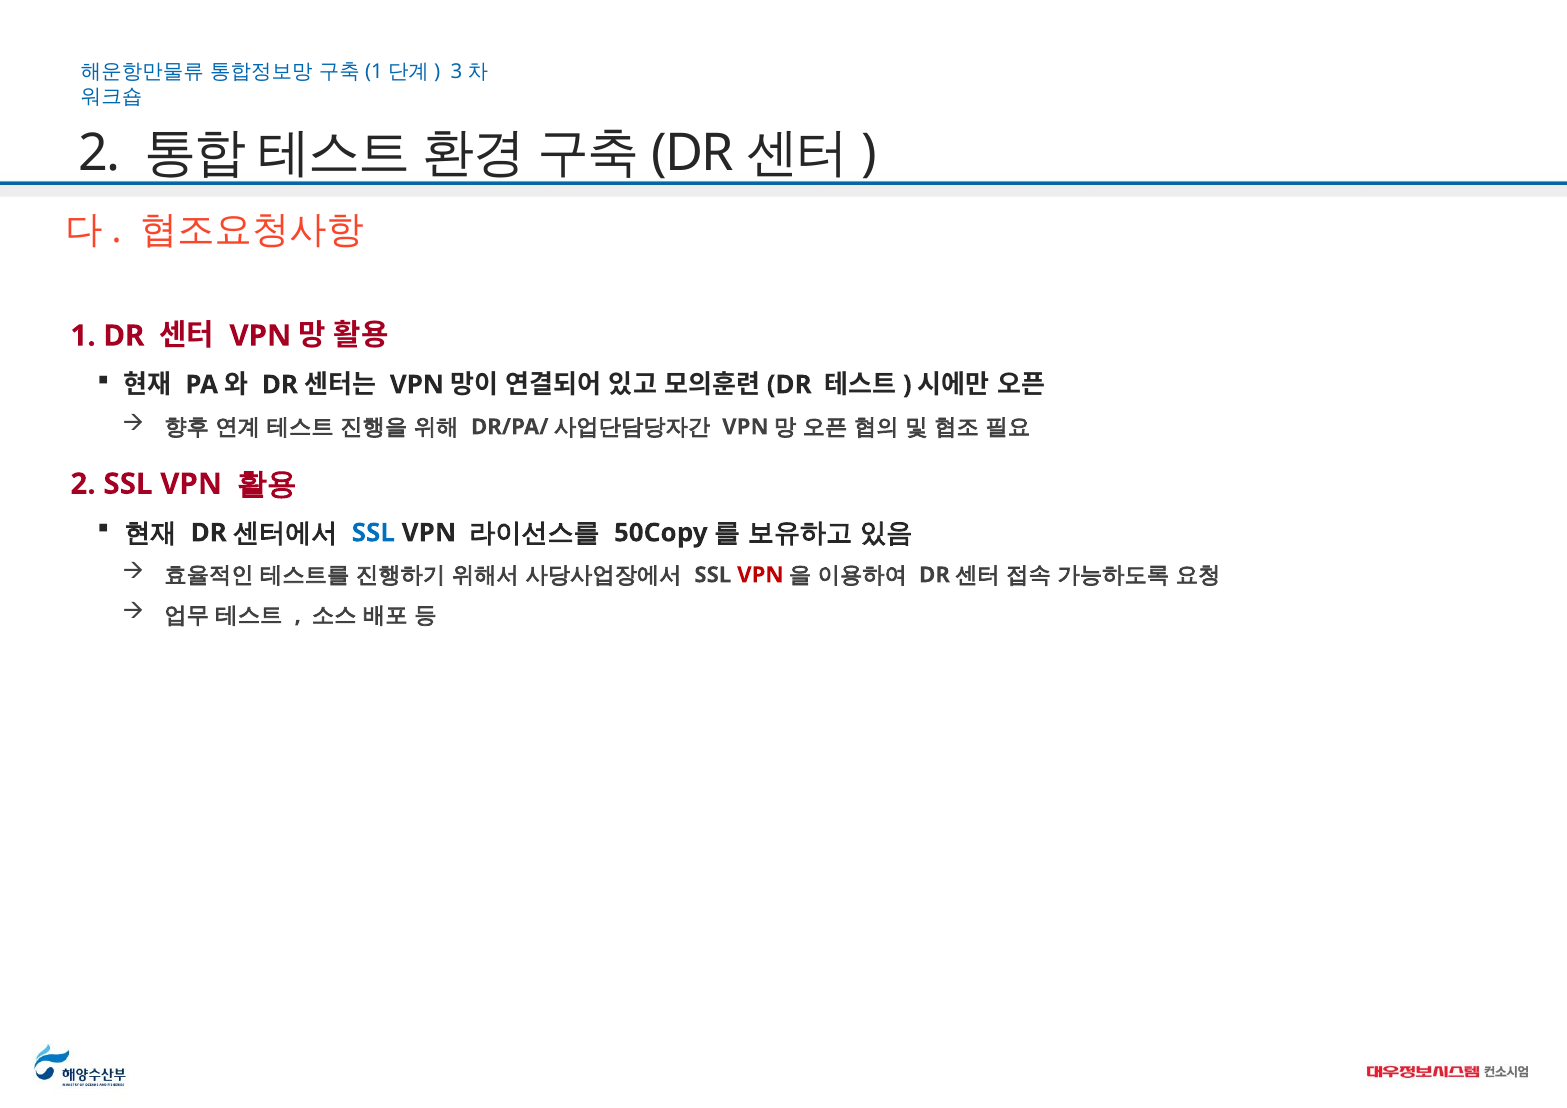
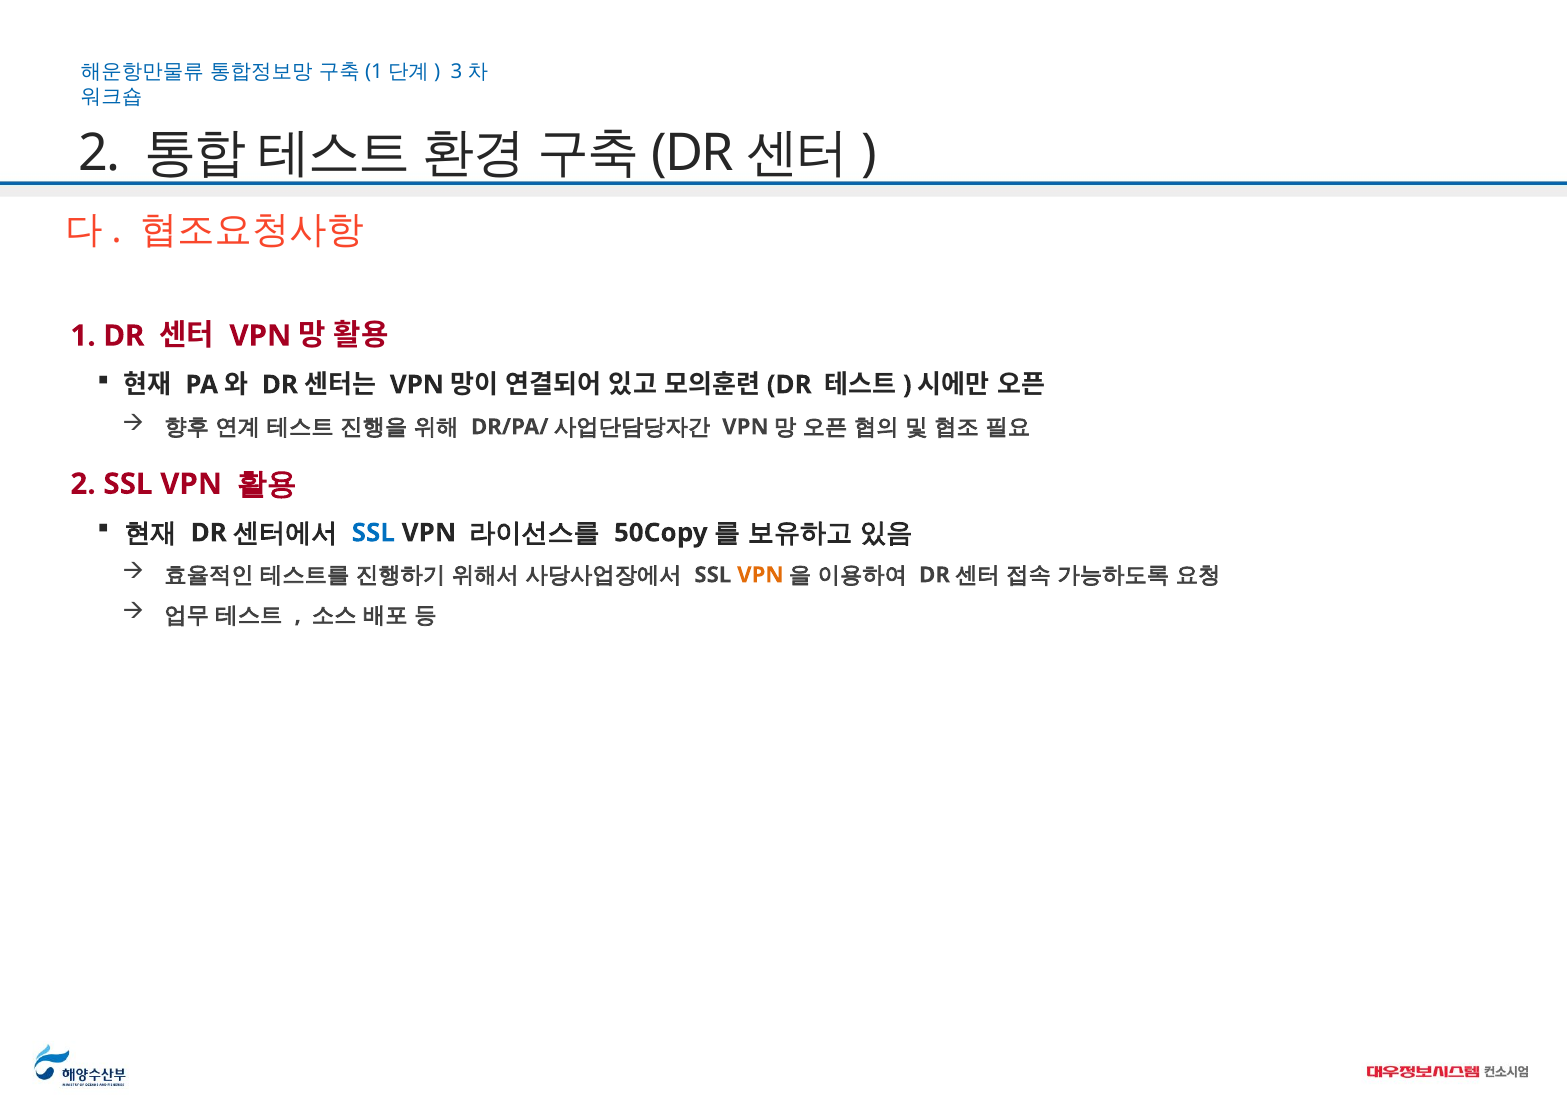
VPN at (760, 575) colour: red -> orange
